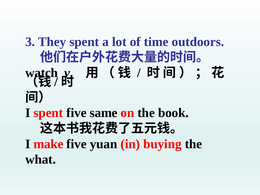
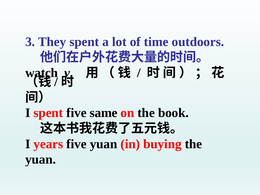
make: make -> years
what at (41, 159): what -> yuan
